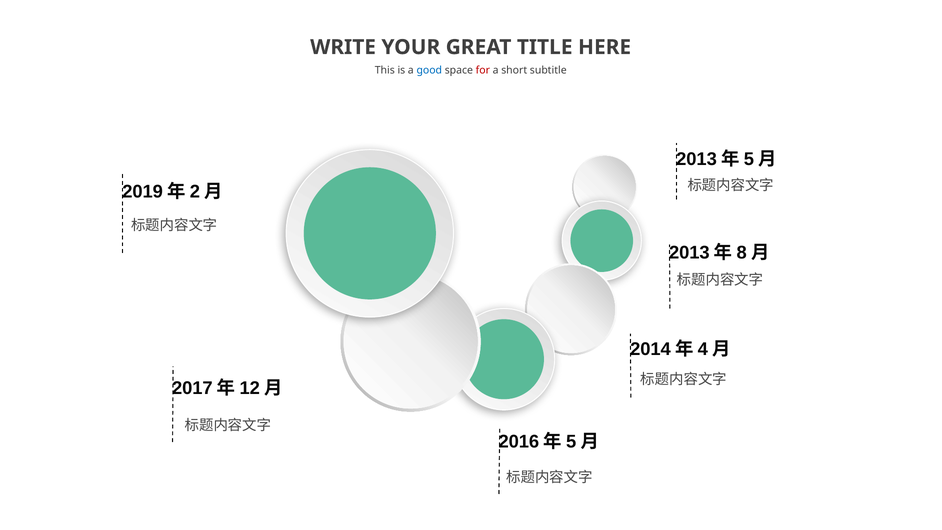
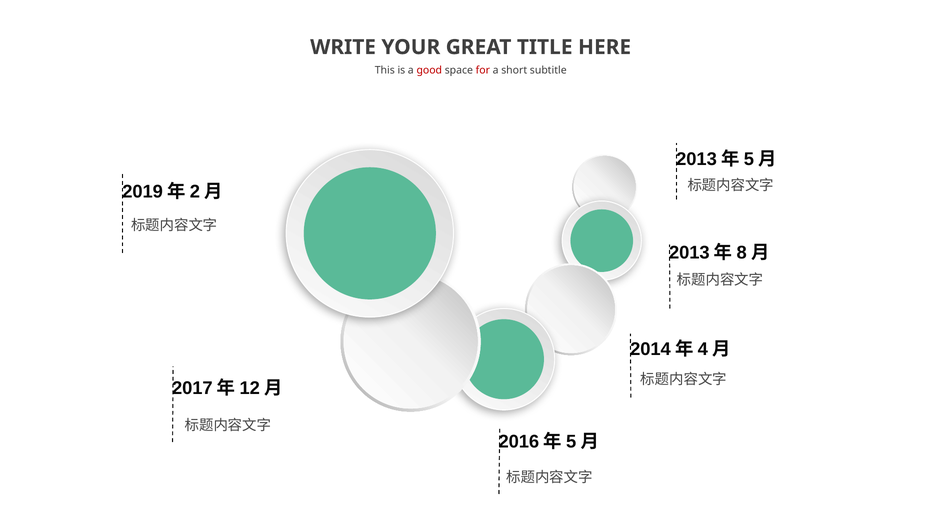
good colour: blue -> red
